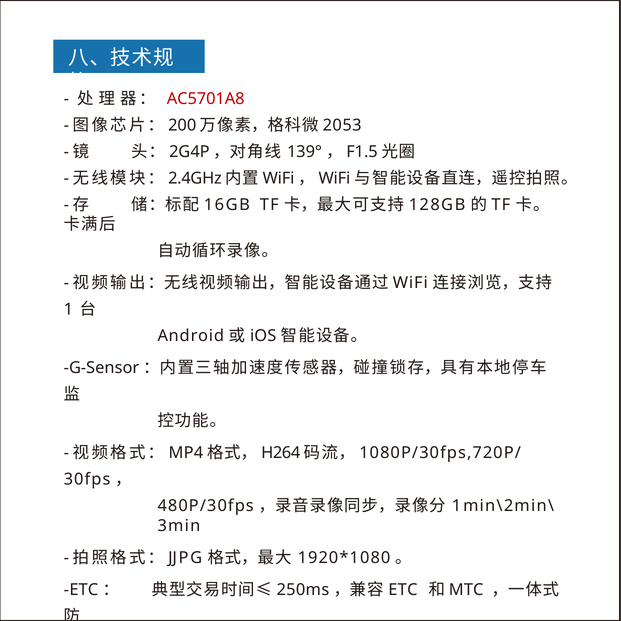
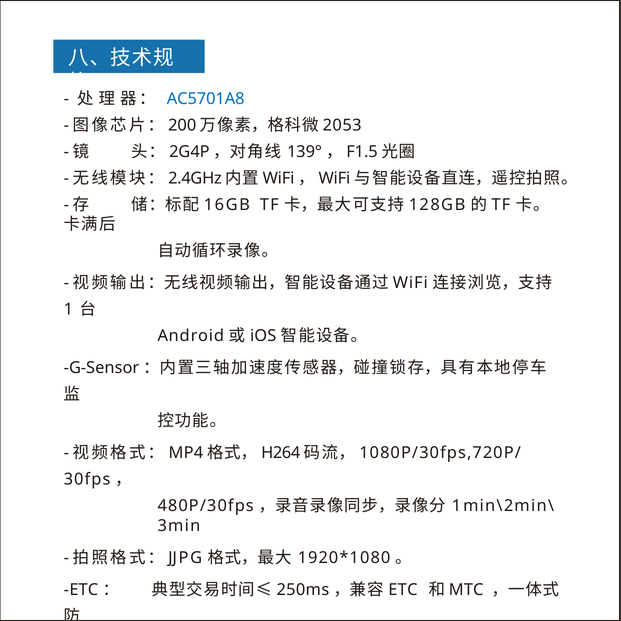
AC5701A8 colour: red -> blue
